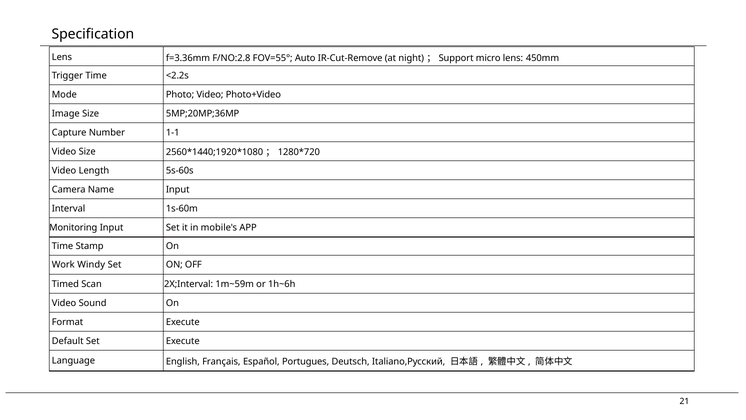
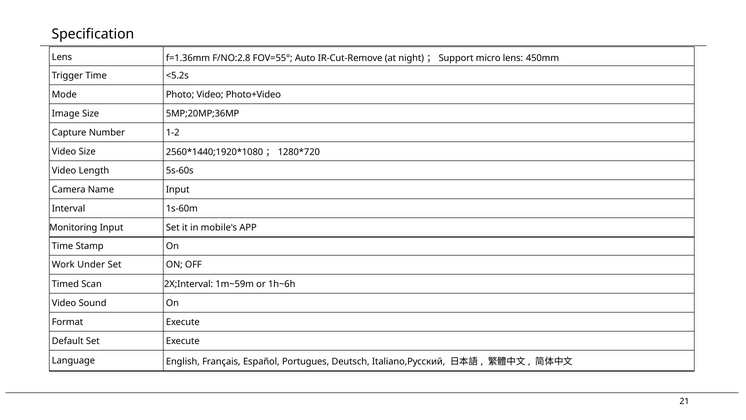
f=3.36mm: f=3.36mm -> f=1.36mm
<2.2s: <2.2s -> <5.2s
1-1: 1-1 -> 1-2
Windy: Windy -> Under
